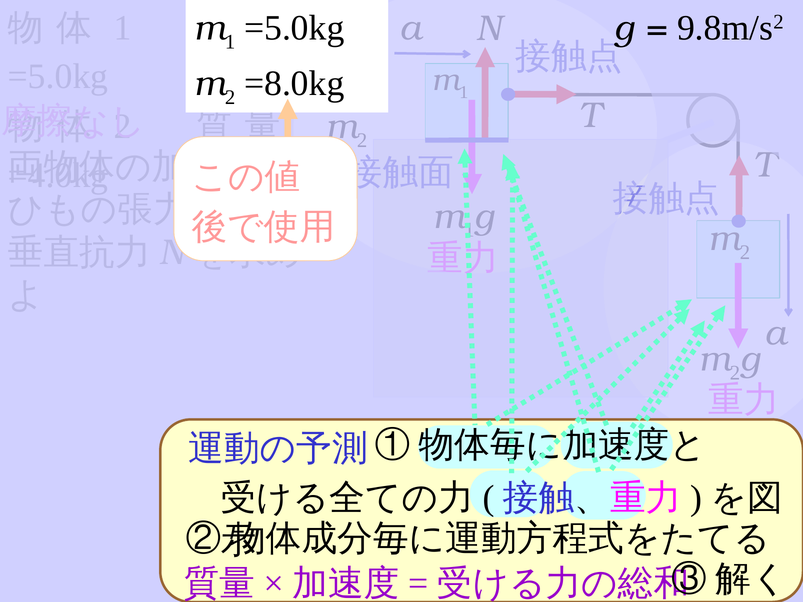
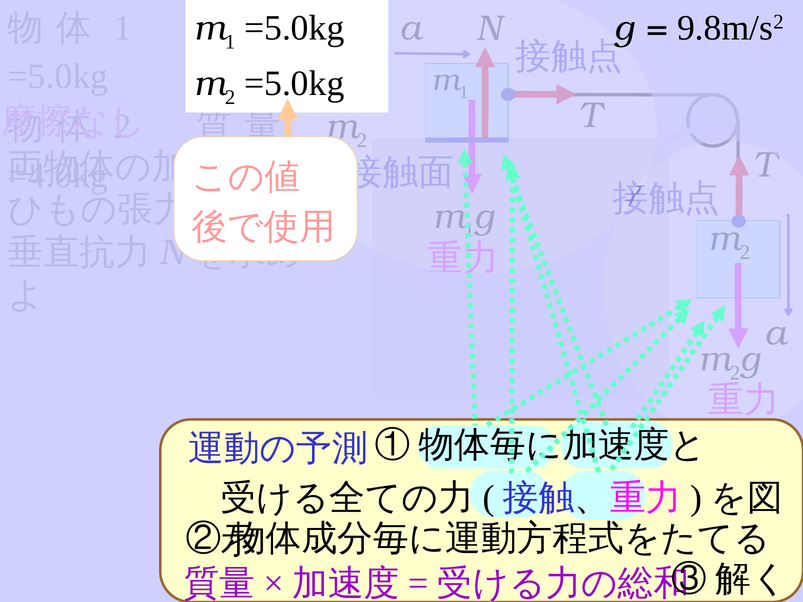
=8.0kg at (294, 84): =8.0kg -> =5.0kg
